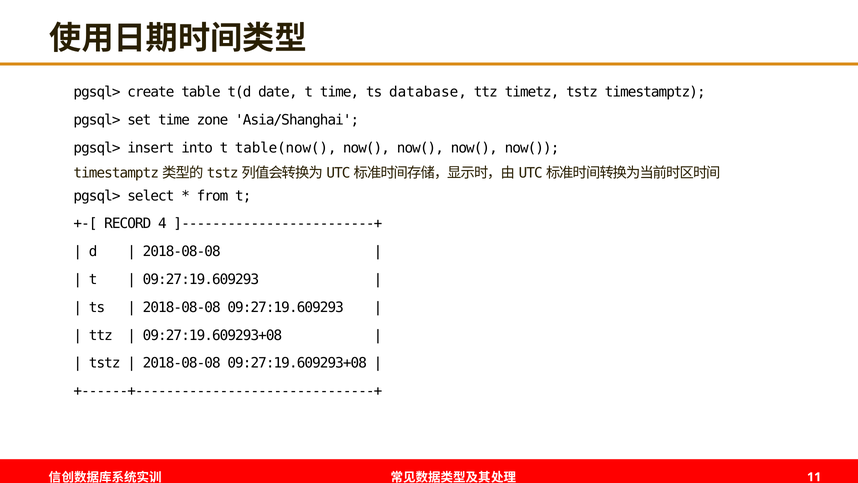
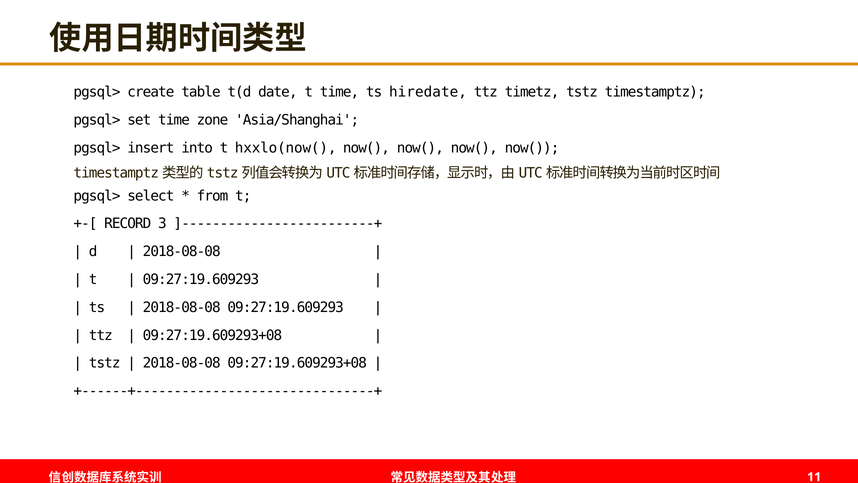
database: database -> hiredate
table(now(: table(now( -> hxxlo(now(
4: 4 -> 3
